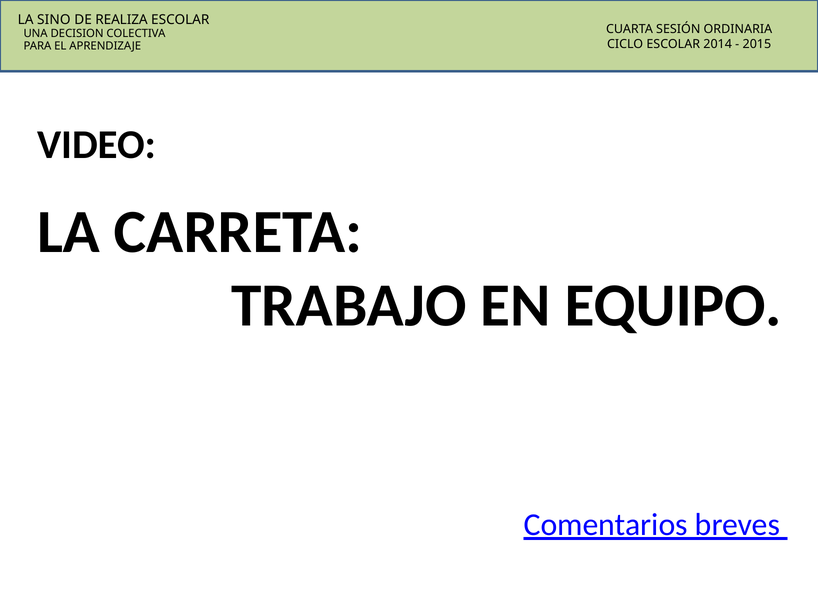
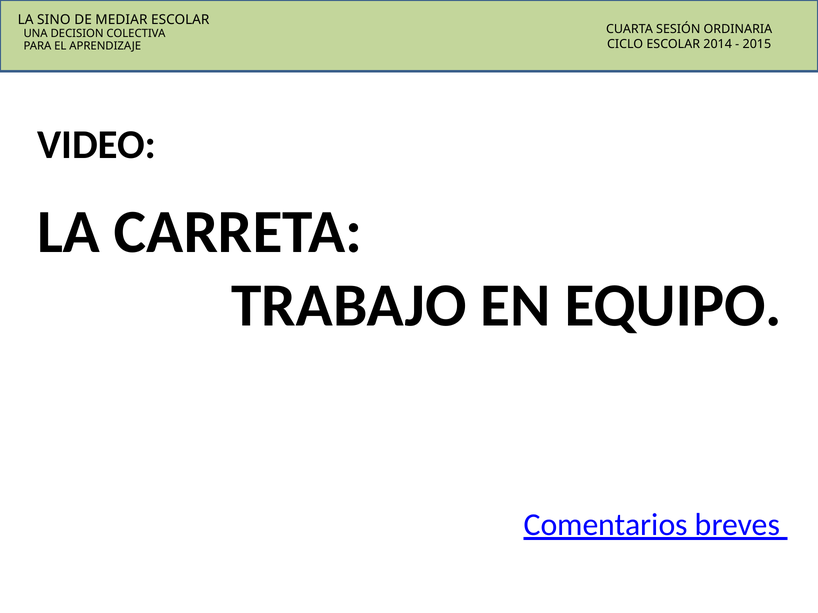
REALIZA: REALIZA -> MEDIAR
